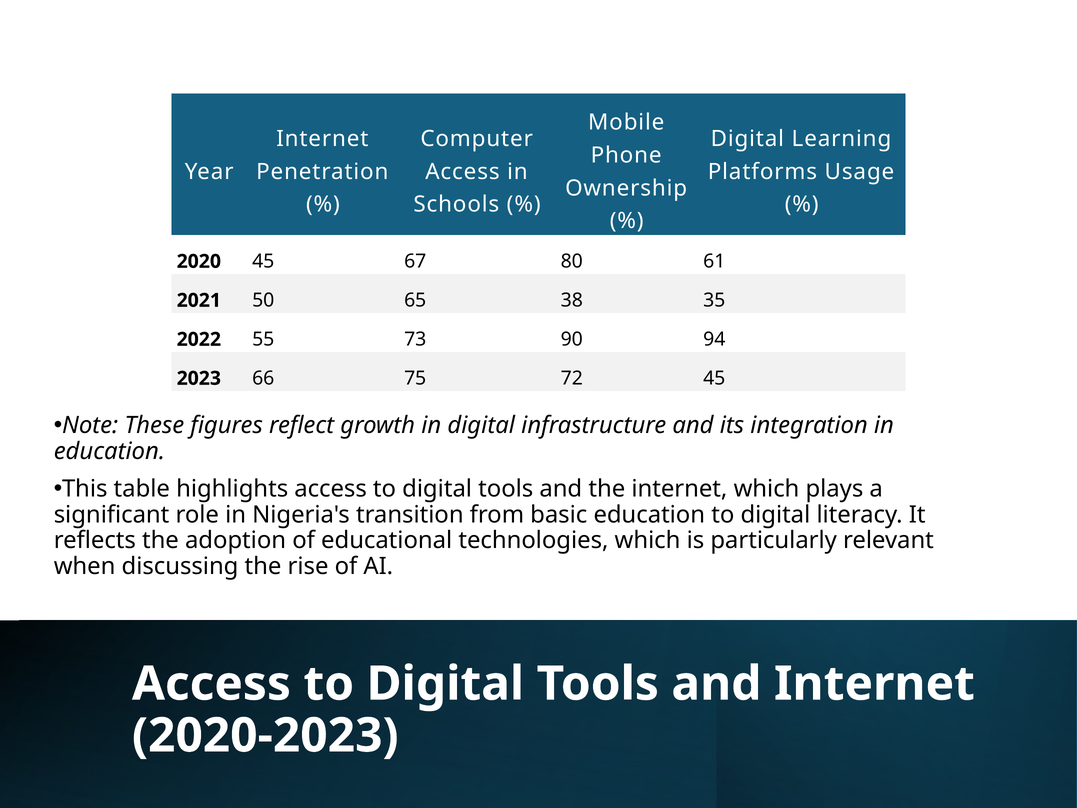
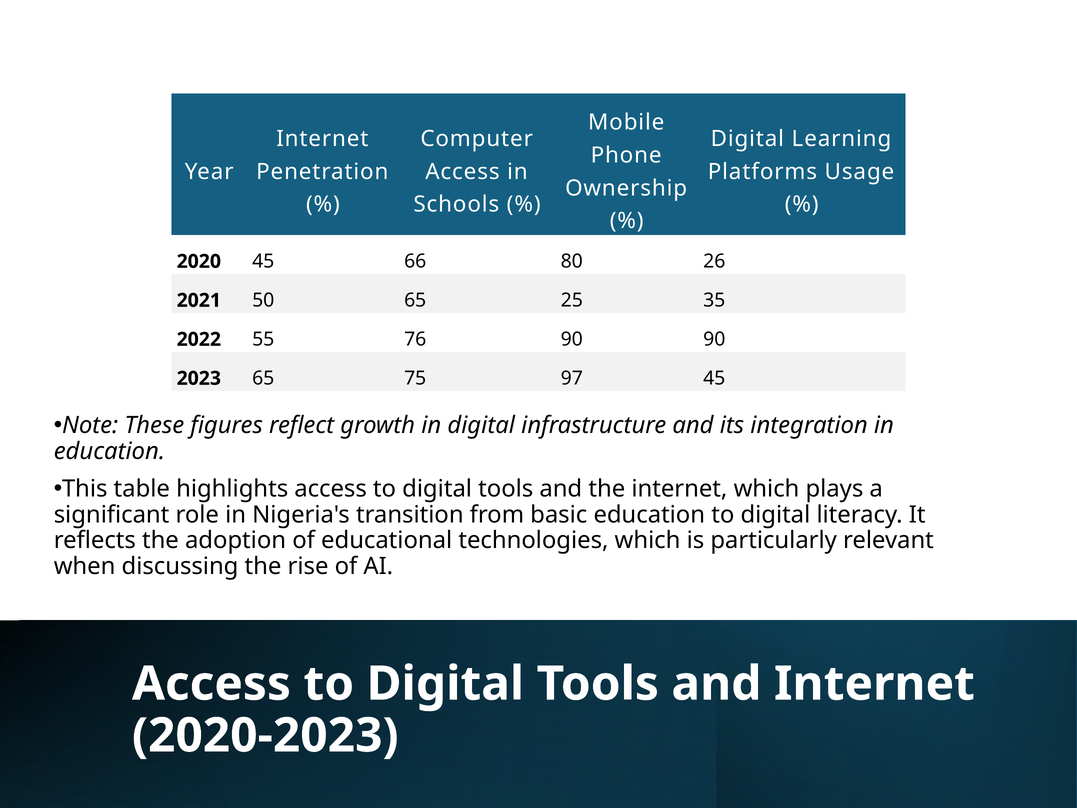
67: 67 -> 66
61: 61 -> 26
38: 38 -> 25
73: 73 -> 76
90 94: 94 -> 90
2023 66: 66 -> 65
72: 72 -> 97
